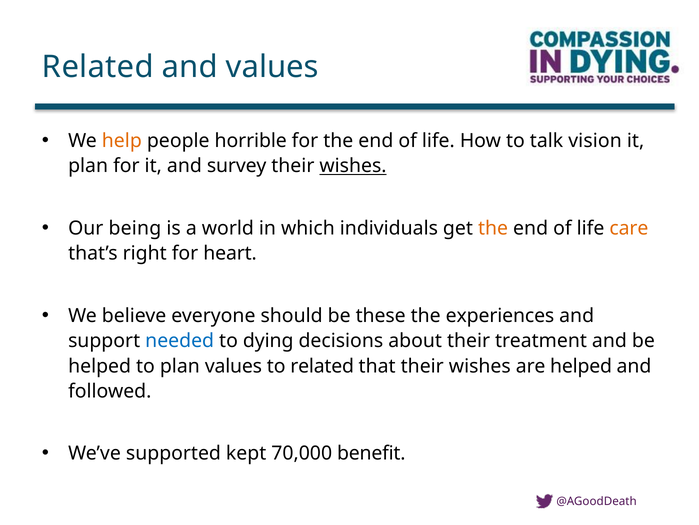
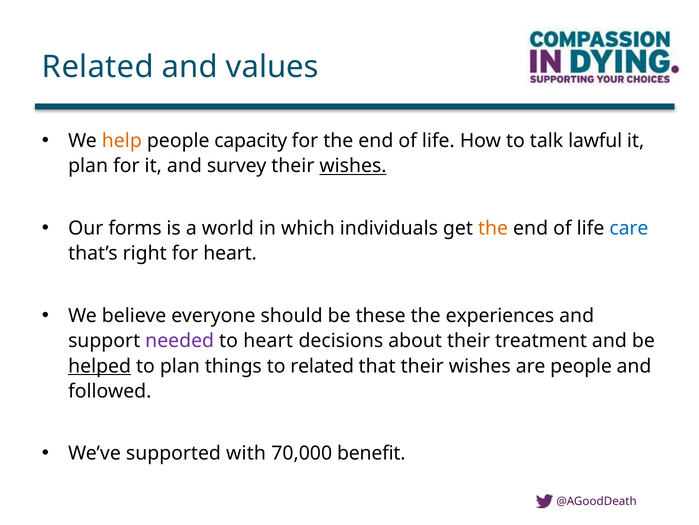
horrible: horrible -> capacity
vision: vision -> lawful
being: being -> forms
care colour: orange -> blue
needed colour: blue -> purple
to dying: dying -> heart
helped at (100, 366) underline: none -> present
plan values: values -> things
are helped: helped -> people
kept: kept -> with
